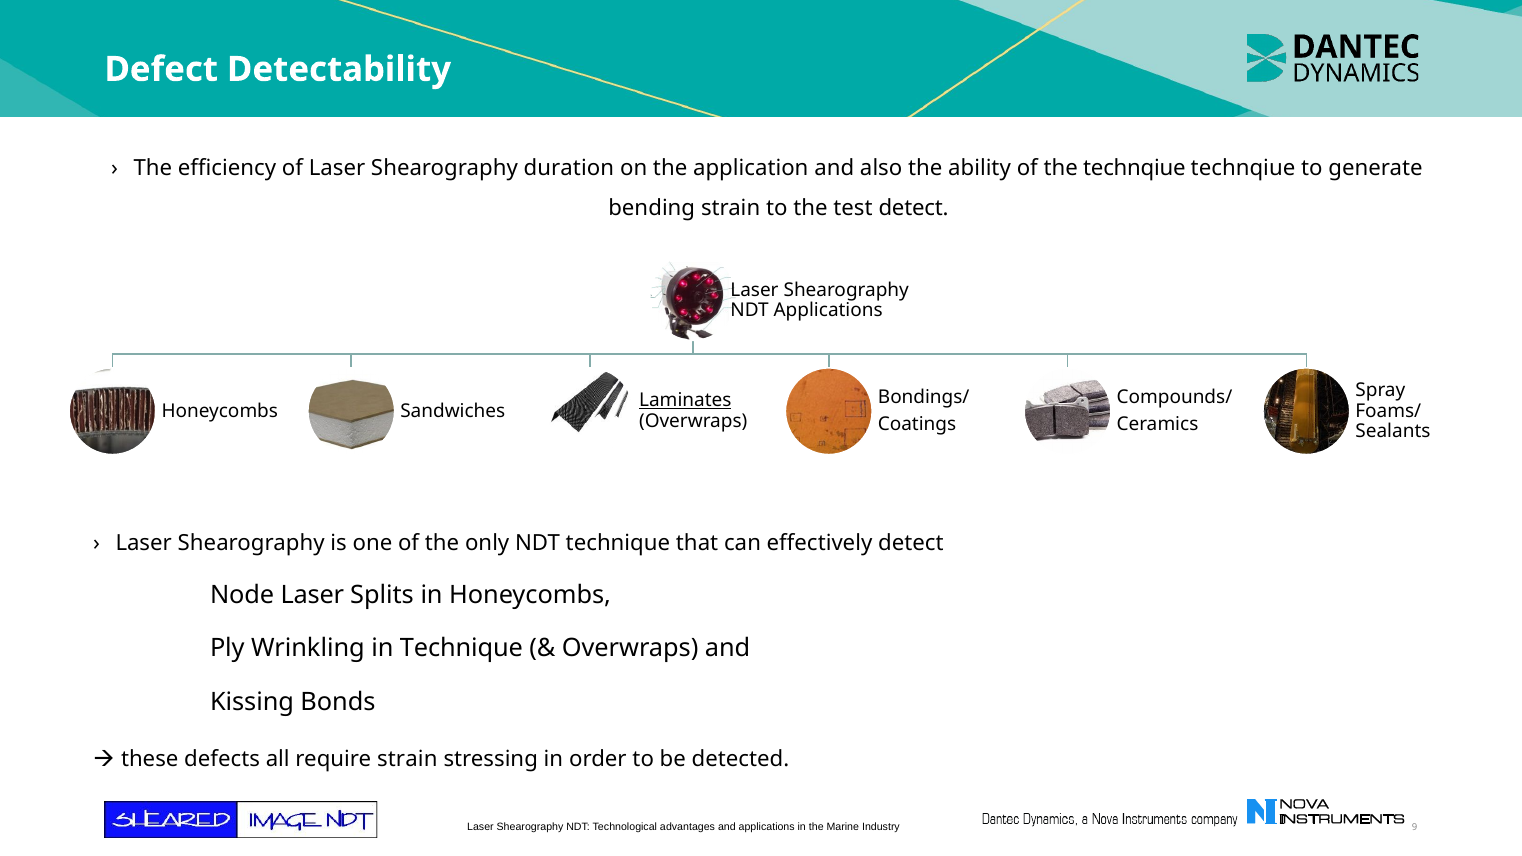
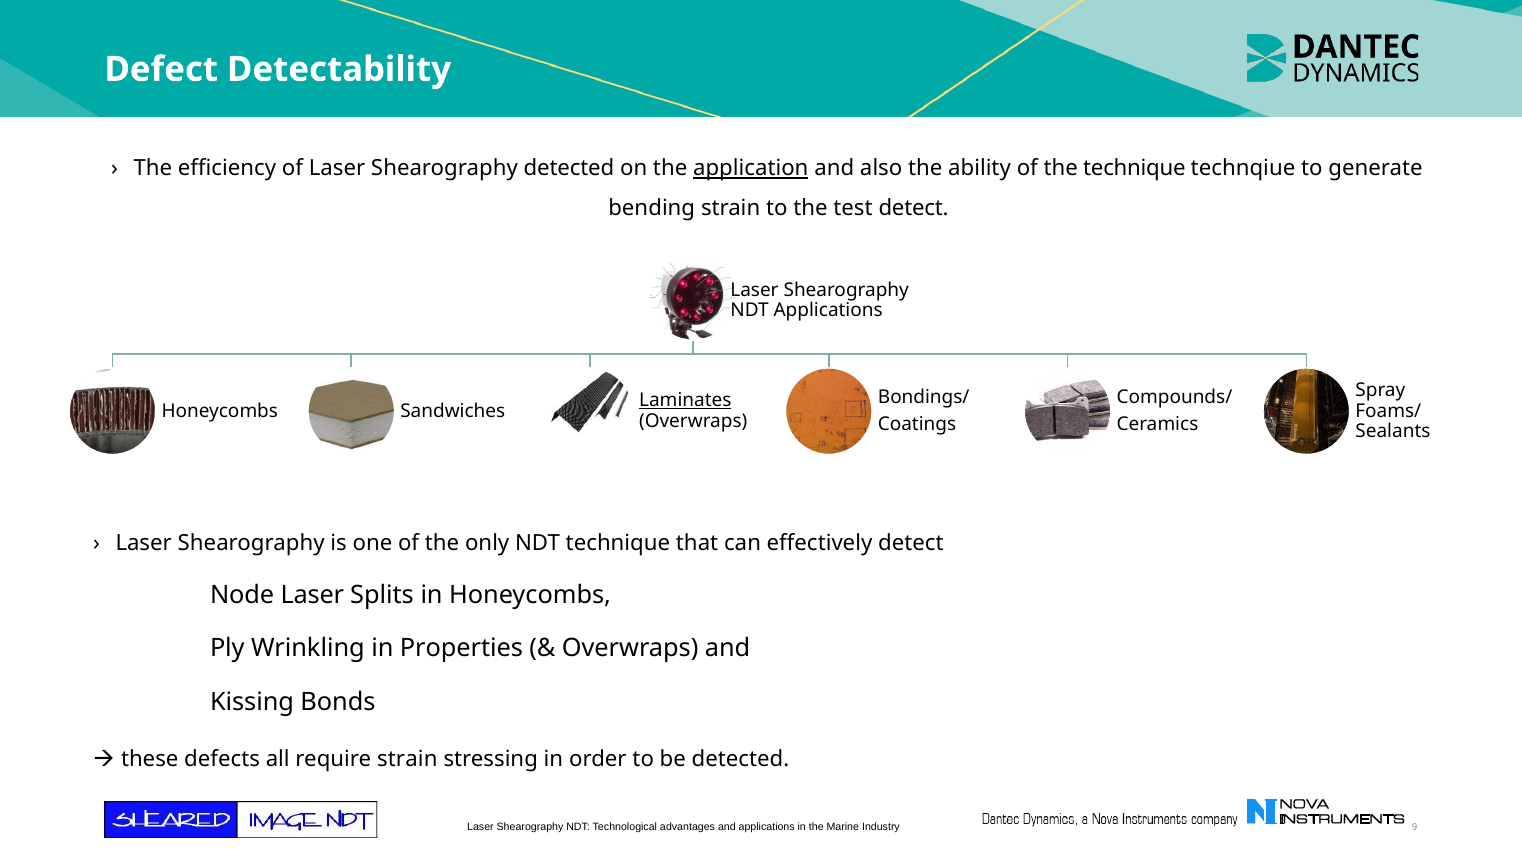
Shearography duration: duration -> detected
application underline: none -> present
the technqiue: technqiue -> technique
in Technique: Technique -> Properties
